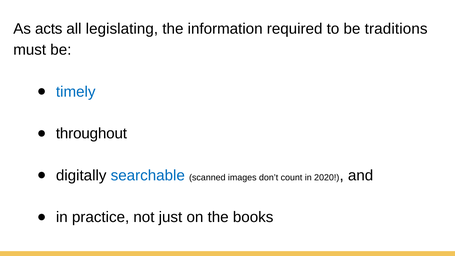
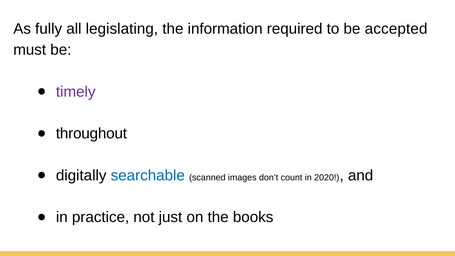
acts: acts -> fully
traditions: traditions -> accepted
timely colour: blue -> purple
